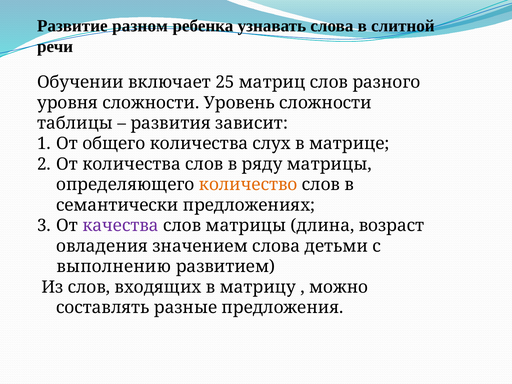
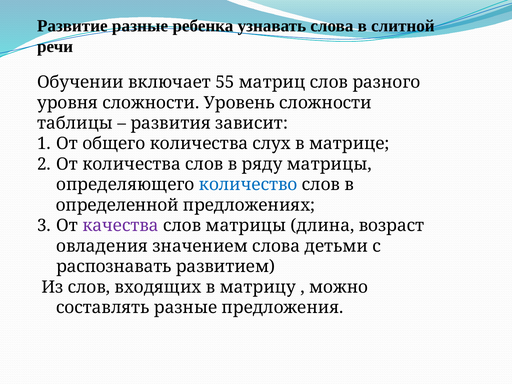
Развитие разном: разном -> разные
25: 25 -> 55
количество colour: orange -> blue
семантически: семантически -> определенной
выполнению: выполнению -> распознавать
